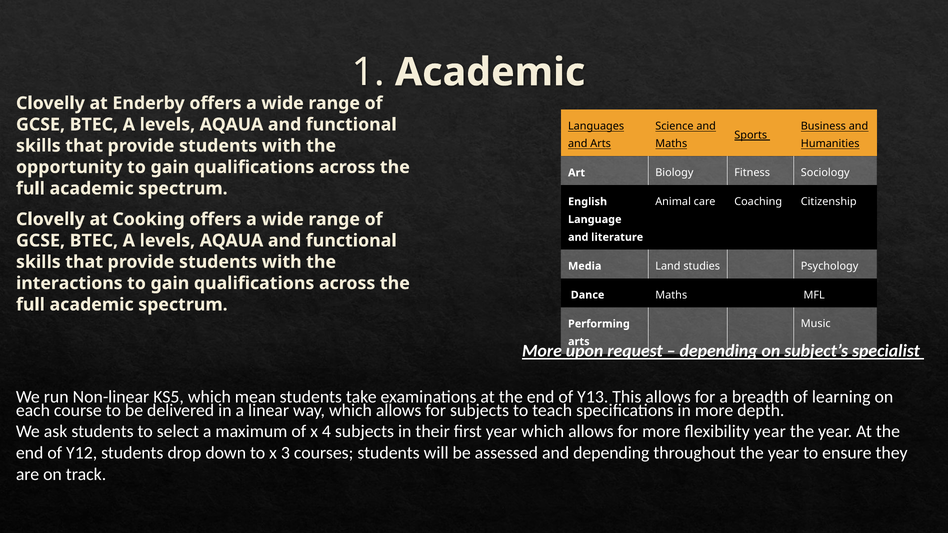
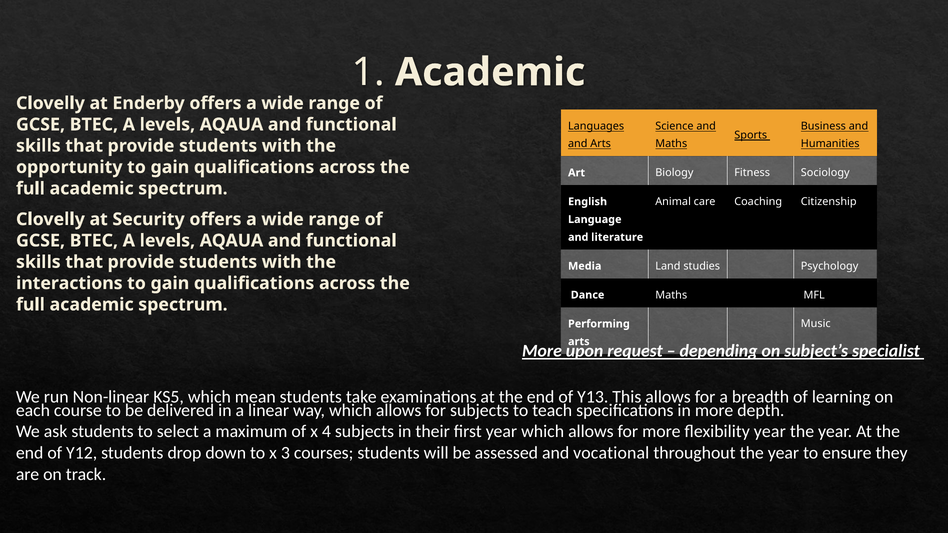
Cooking: Cooking -> Security
and depending: depending -> vocational
